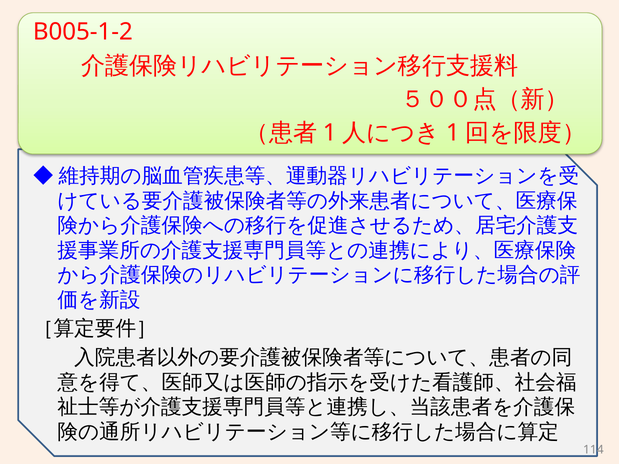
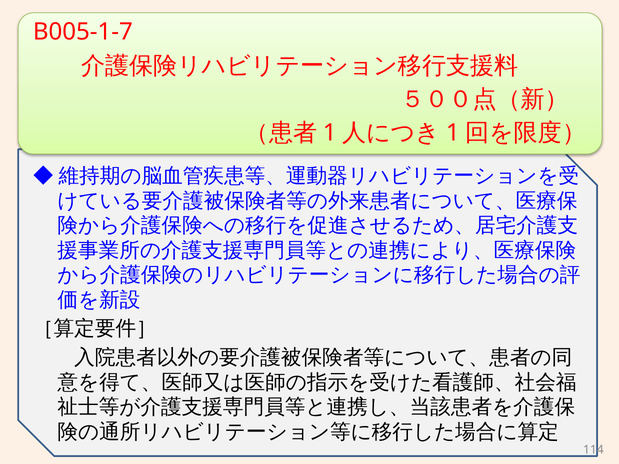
B005-1-2: B005-1-2 -> B005-1-7
